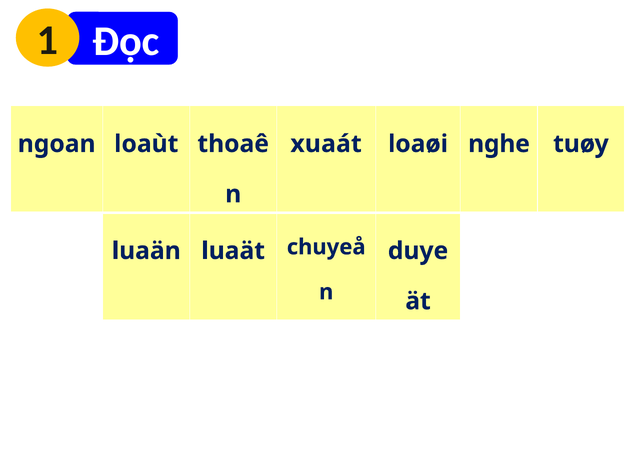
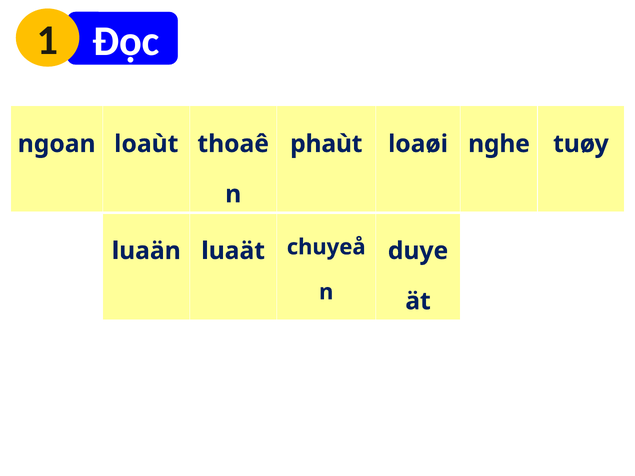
xuaát: xuaát -> phaùt
